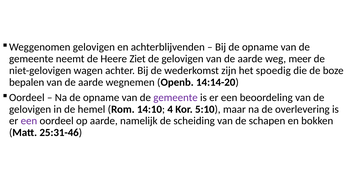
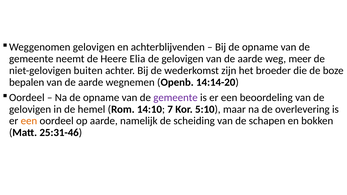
Ziet: Ziet -> Elia
wagen: wagen -> buiten
spoedig: spoedig -> broeder
4: 4 -> 7
een at (29, 121) colour: purple -> orange
